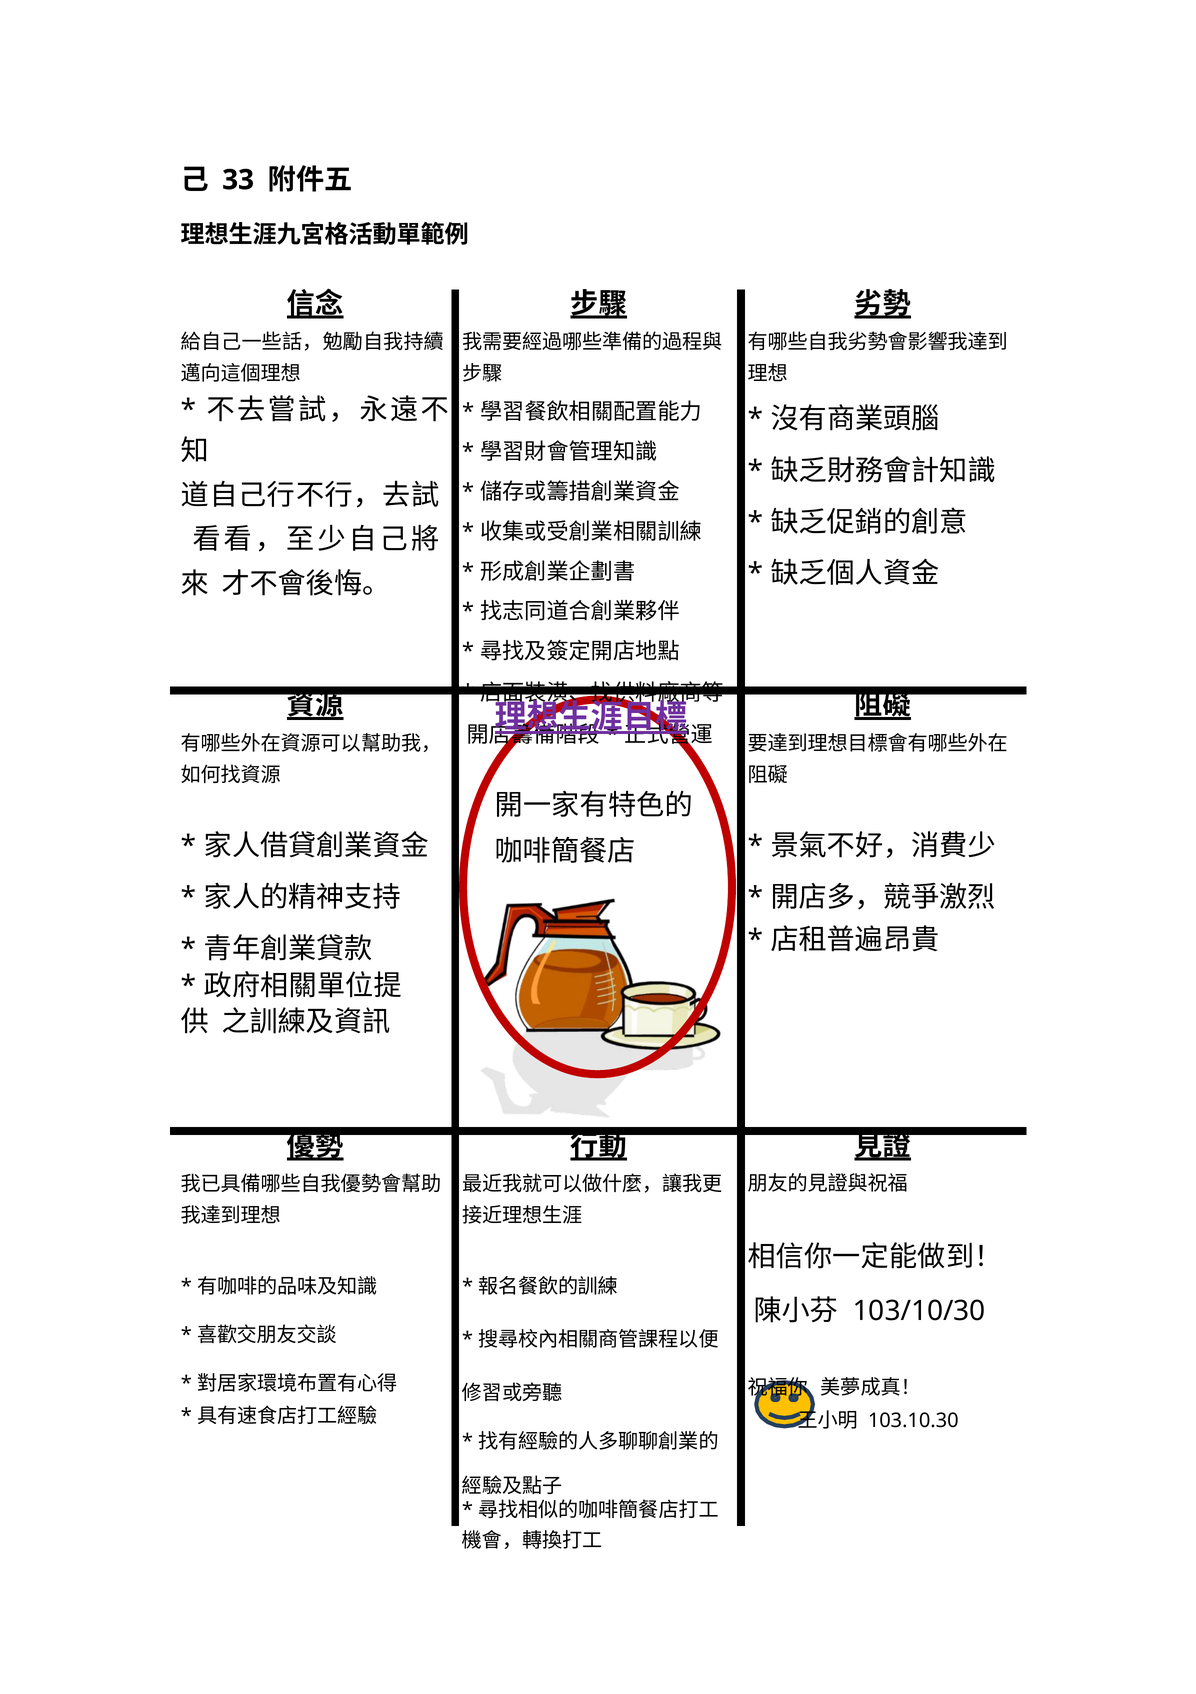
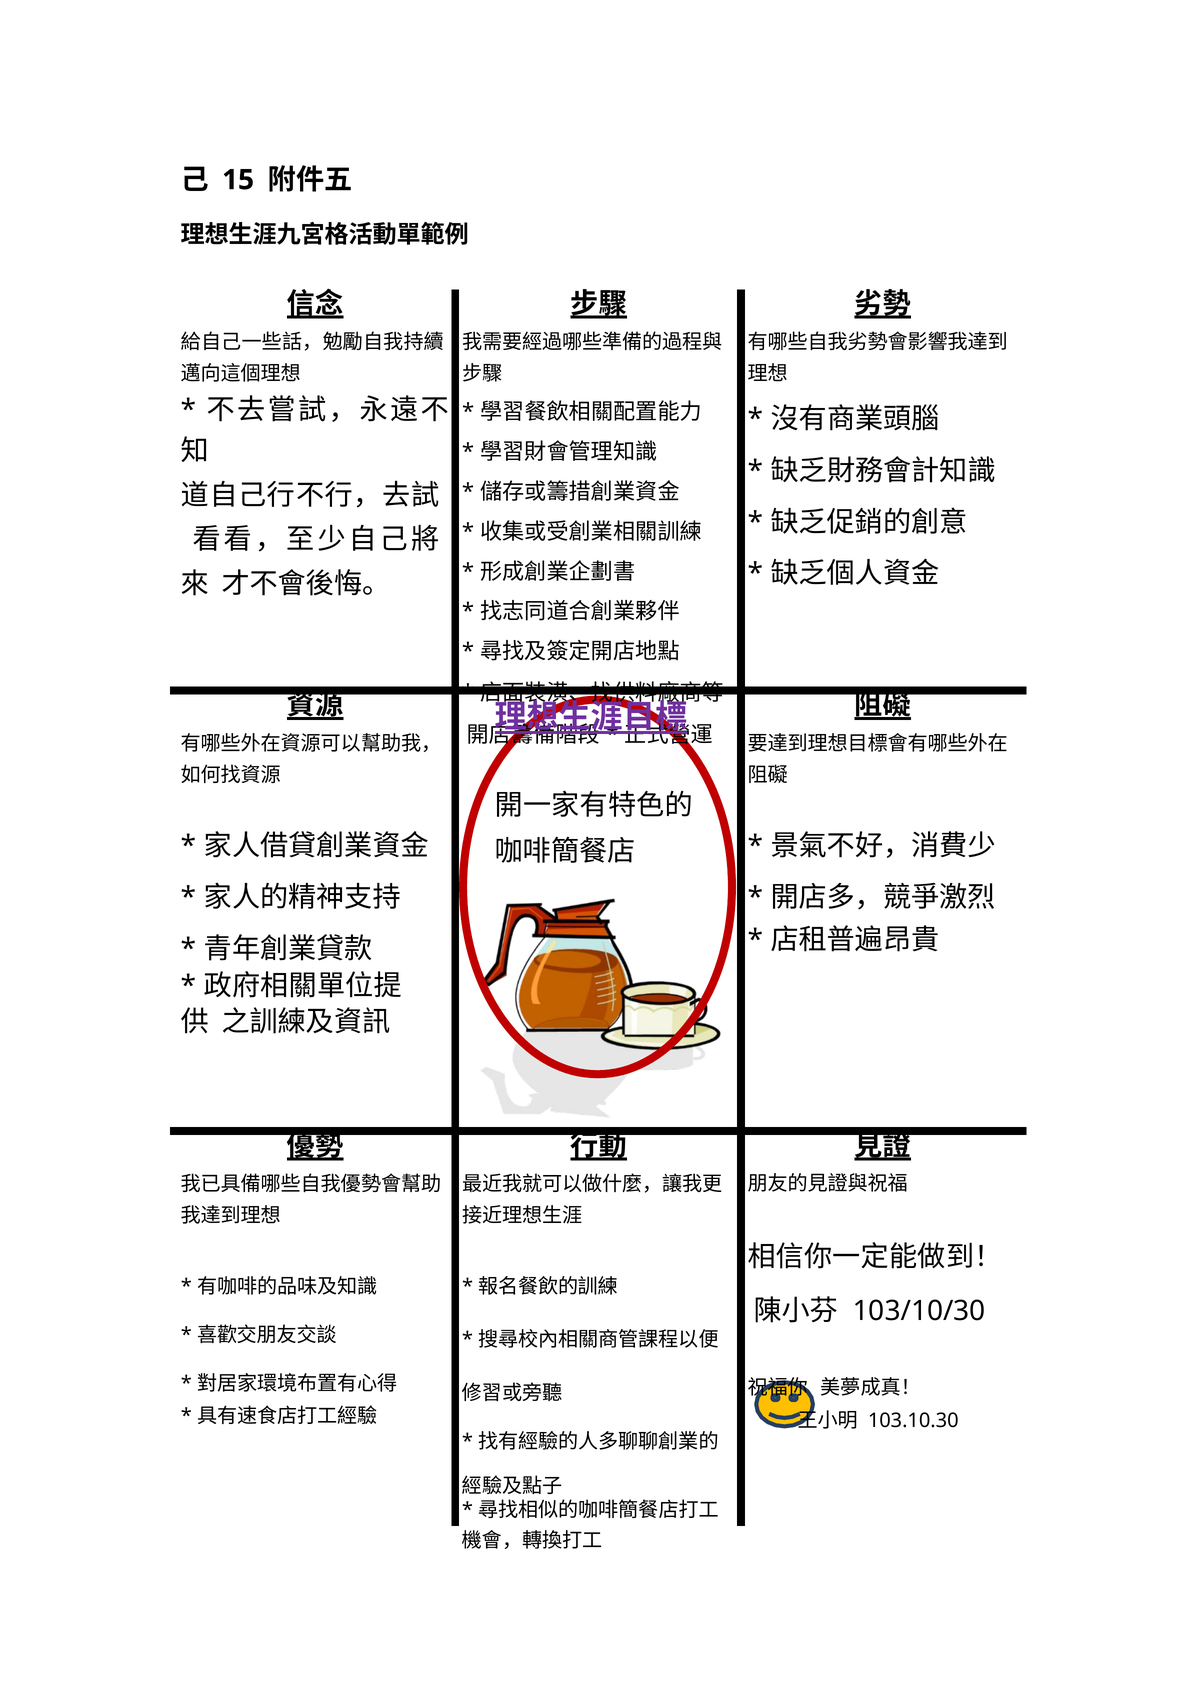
33: 33 -> 15
